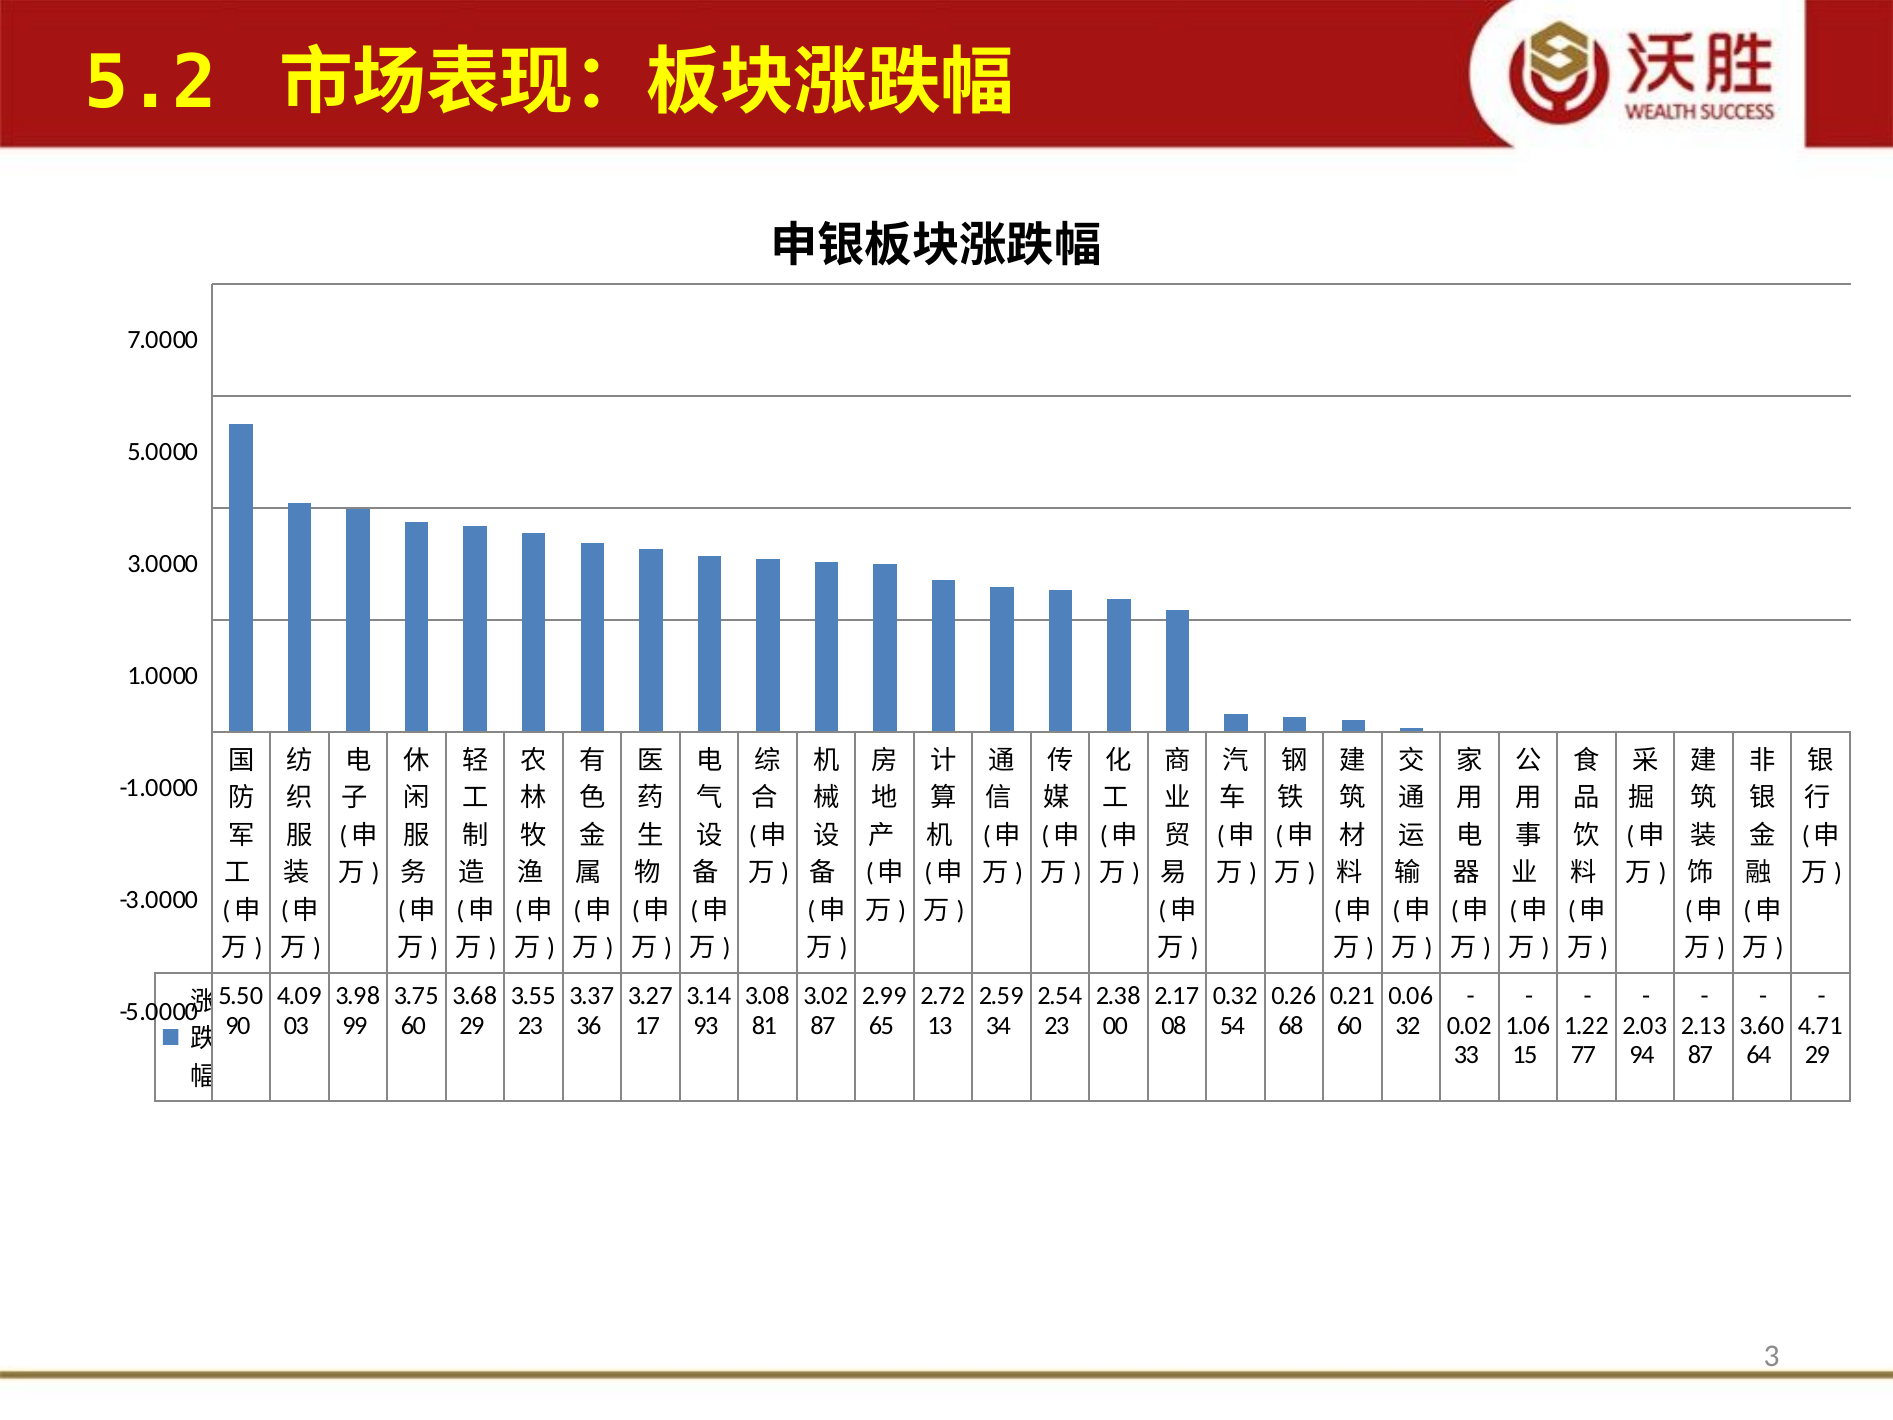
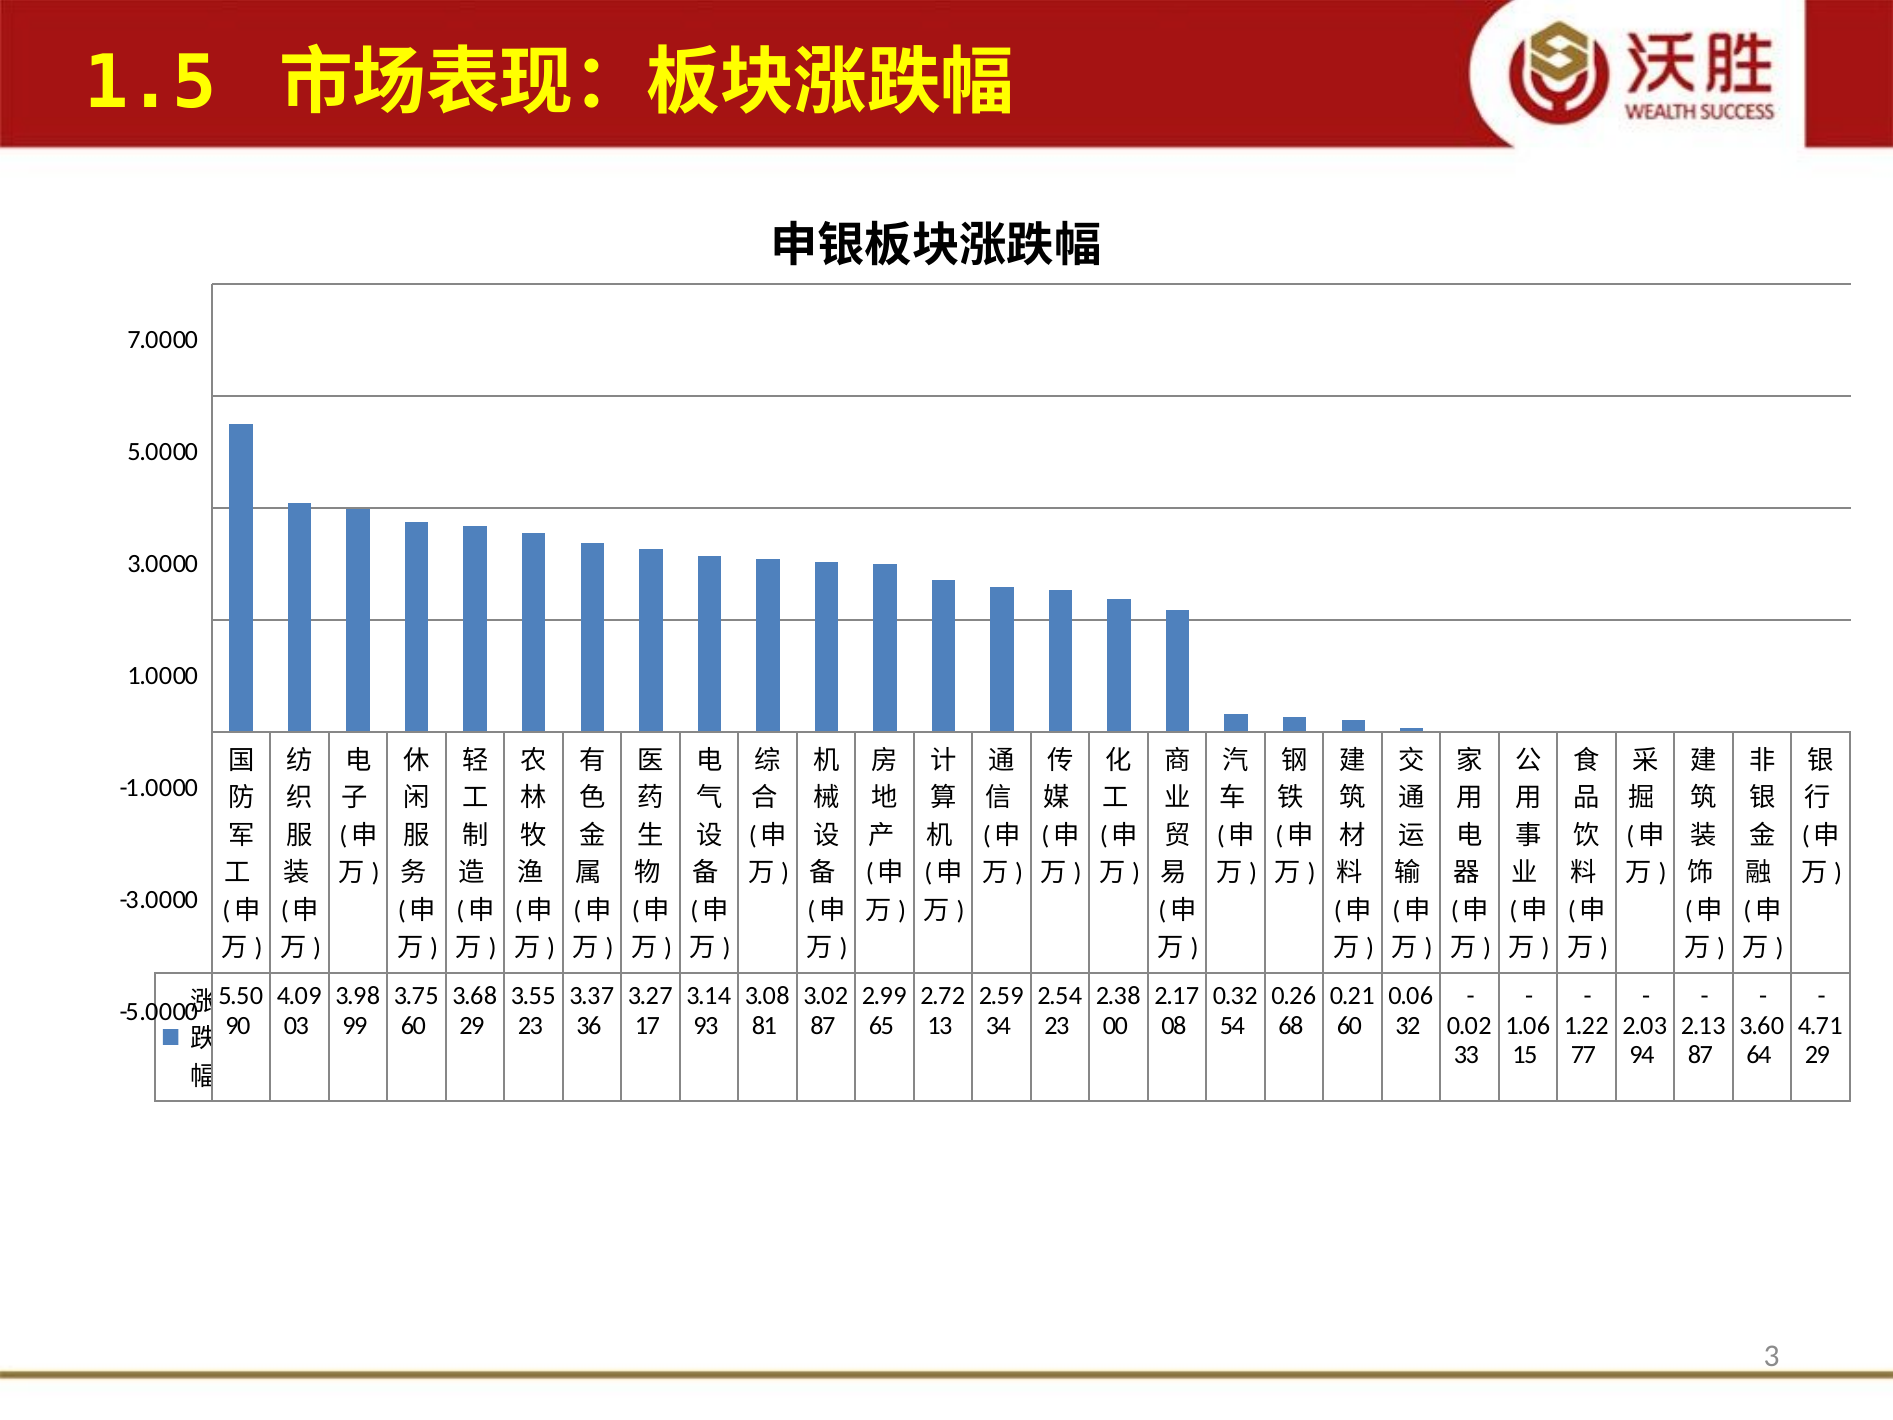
5.2: 5.2 -> 1.5
